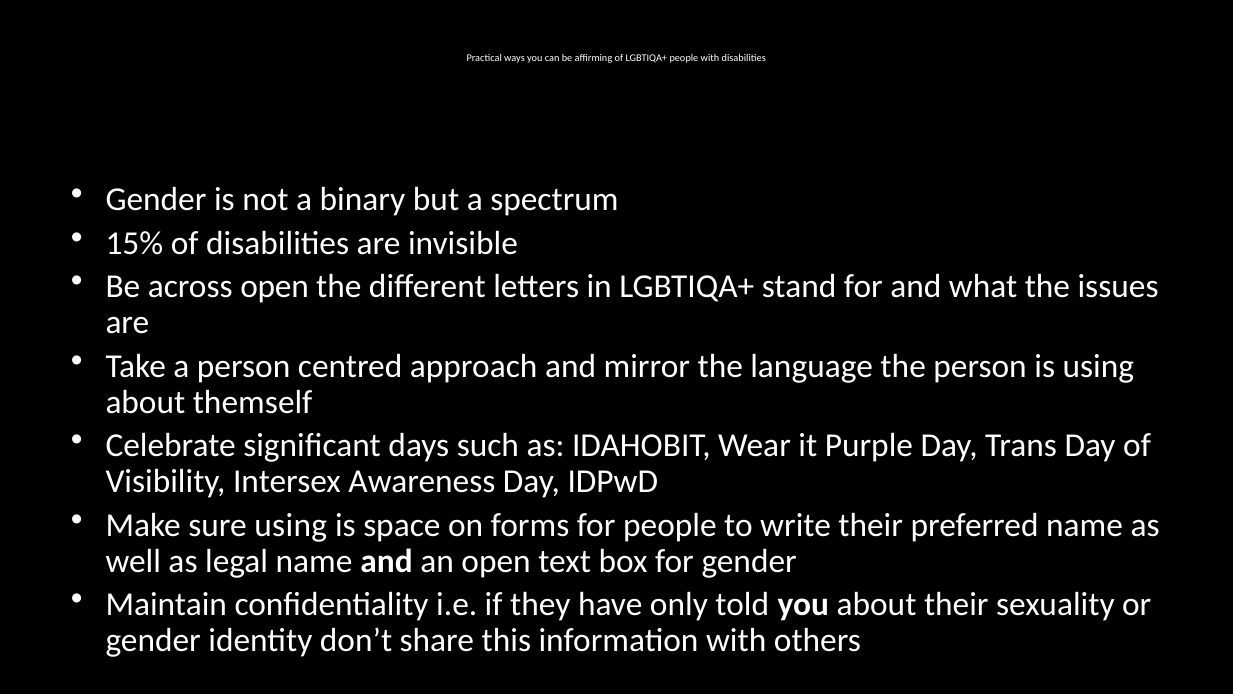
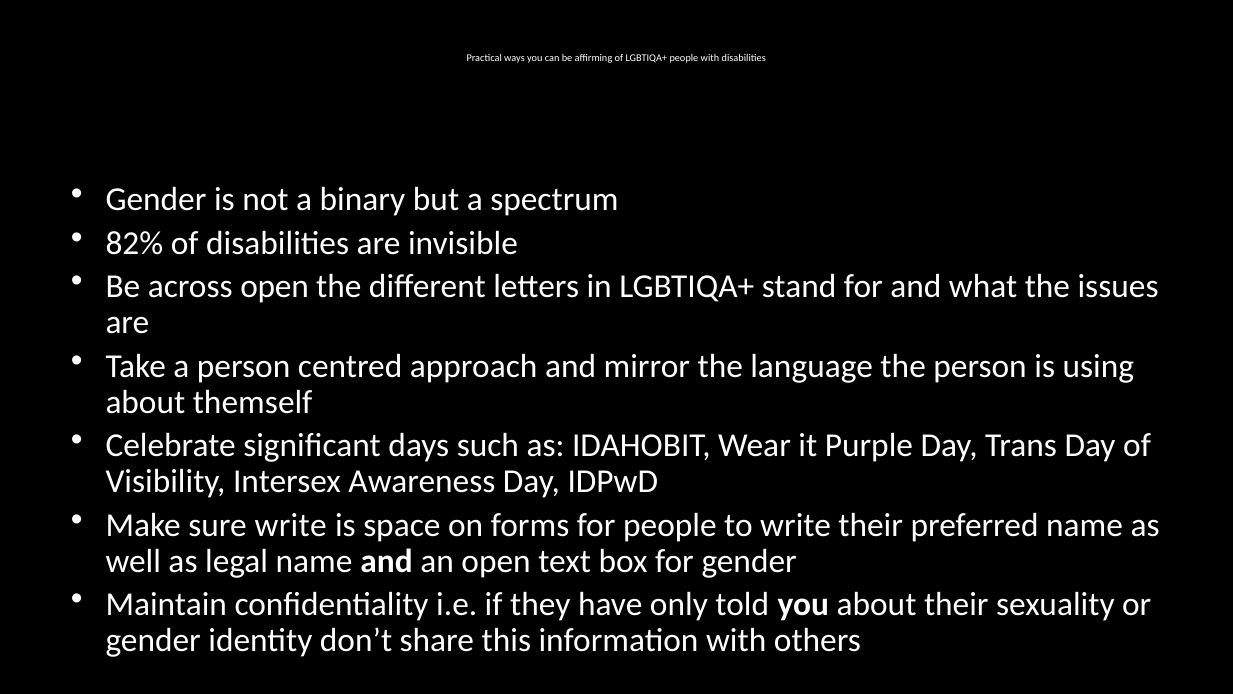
15%: 15% -> 82%
sure using: using -> write
